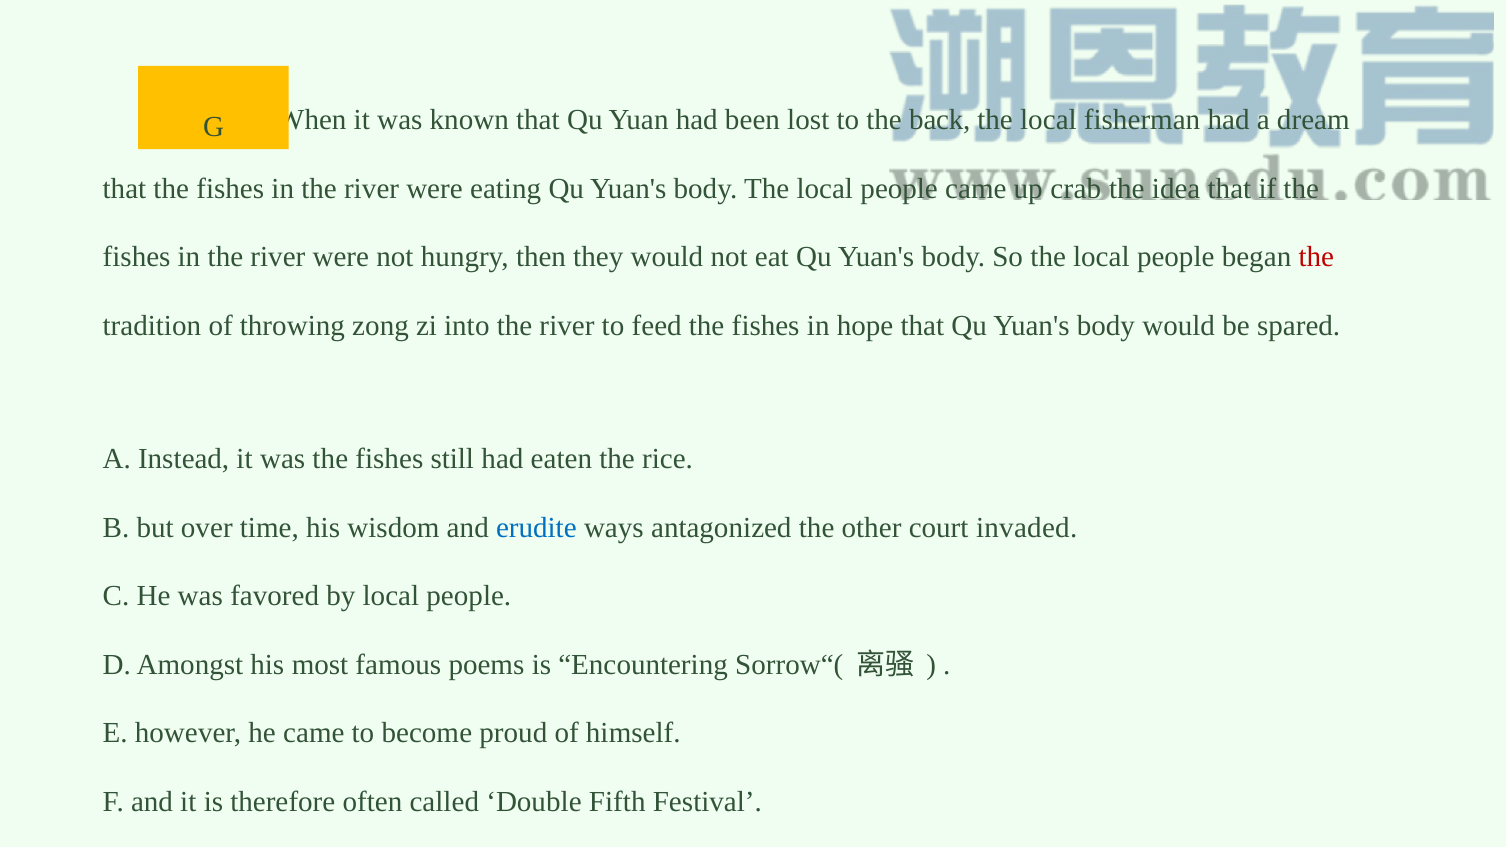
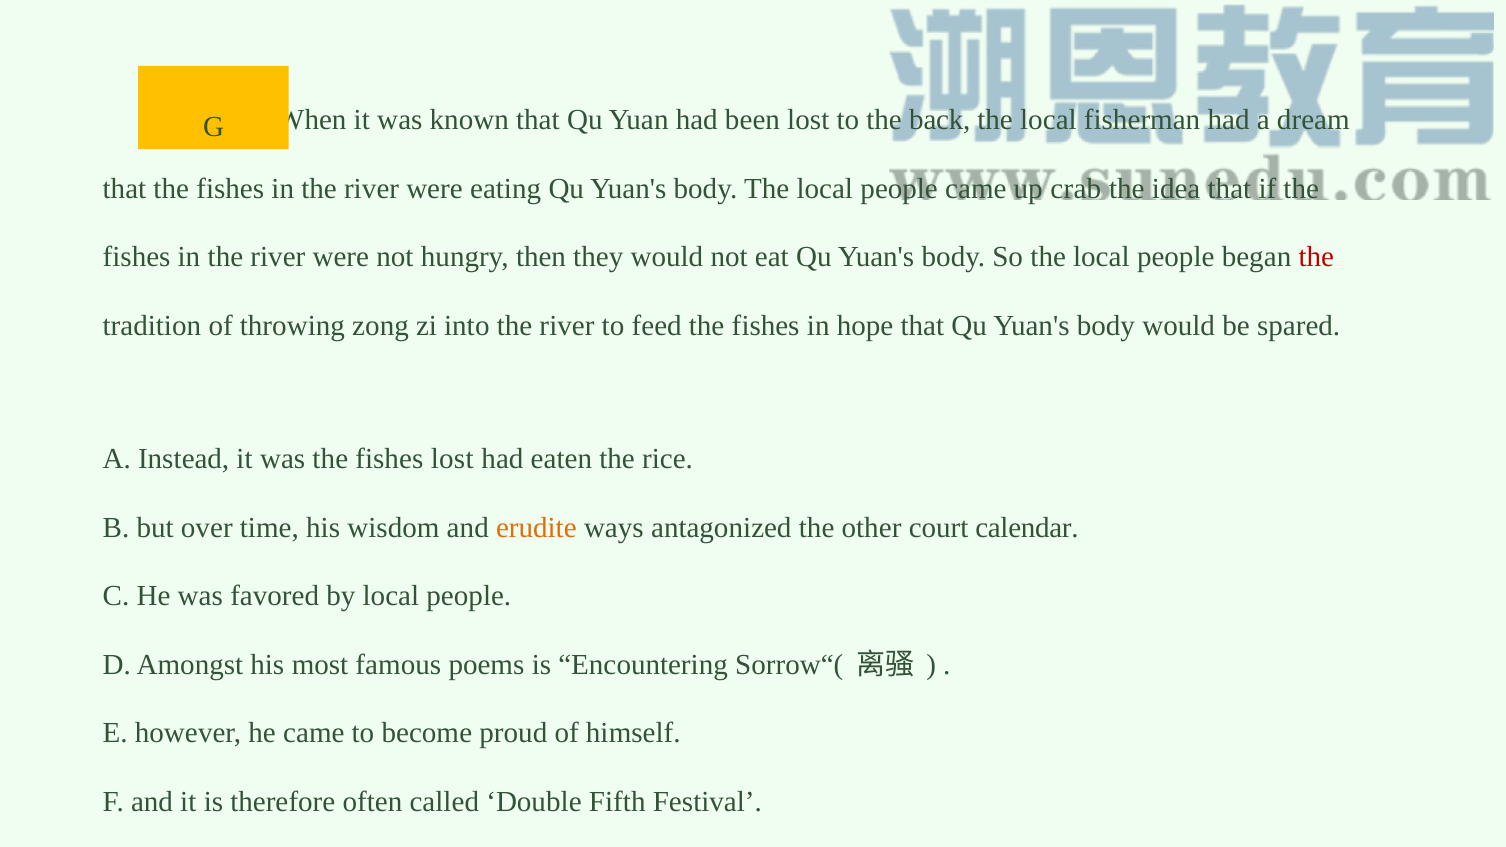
fishes still: still -> lost
erudite colour: blue -> orange
invaded: invaded -> calendar
